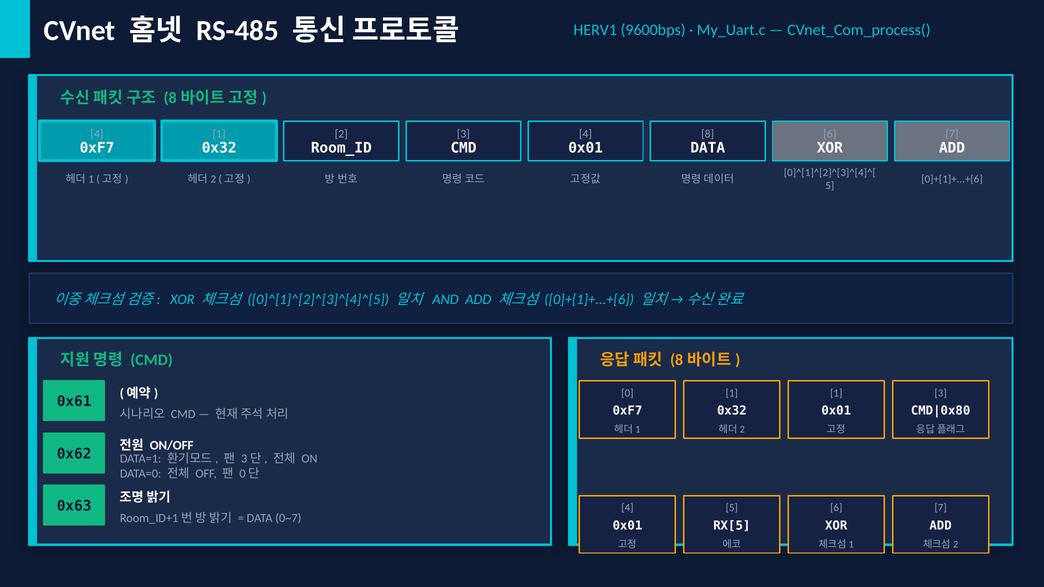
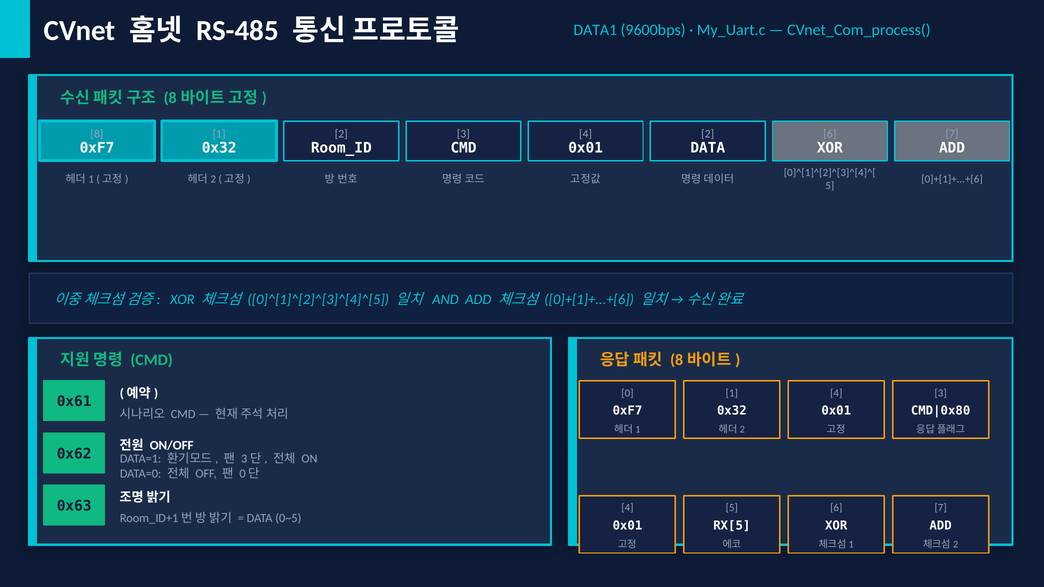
HERV1: HERV1 -> DATA1
4 at (97, 134): 4 -> 8
8 at (708, 134): 8 -> 2
1 at (836, 393): 1 -> 4
0~7: 0~7 -> 0~5
